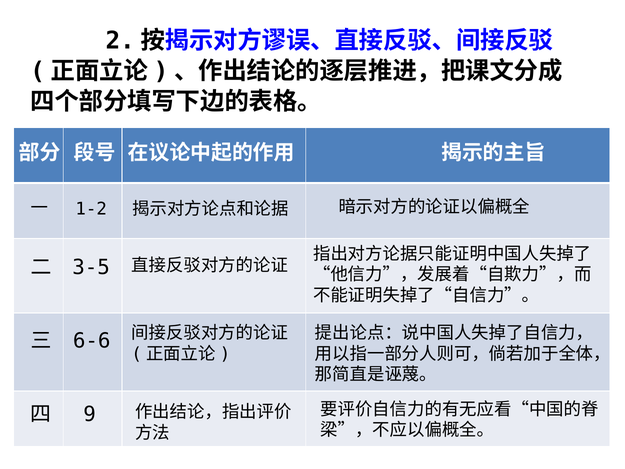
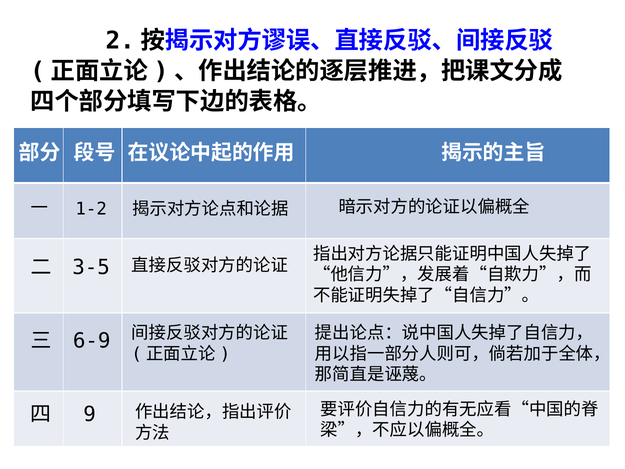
6-6: 6-6 -> 6-9
